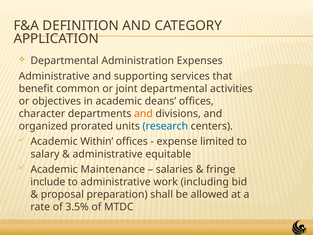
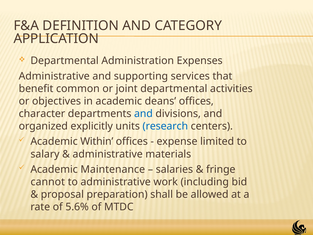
and at (143, 114) colour: orange -> blue
prorated: prorated -> explicitly
equitable: equitable -> materials
include: include -> cannot
3.5%: 3.5% -> 5.6%
